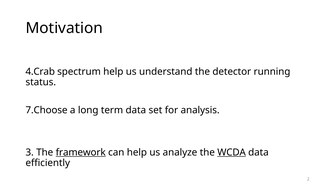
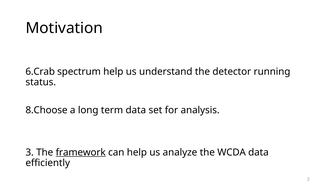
4.Crab: 4.Crab -> 6.Crab
7.Choose: 7.Choose -> 8.Choose
WCDA underline: present -> none
